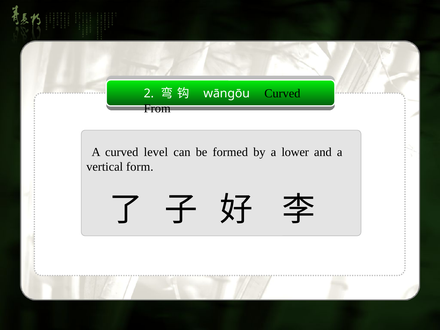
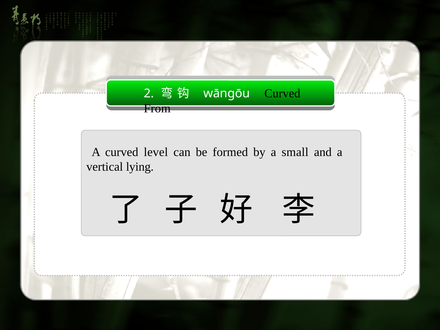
lower: lower -> small
form: form -> lying
